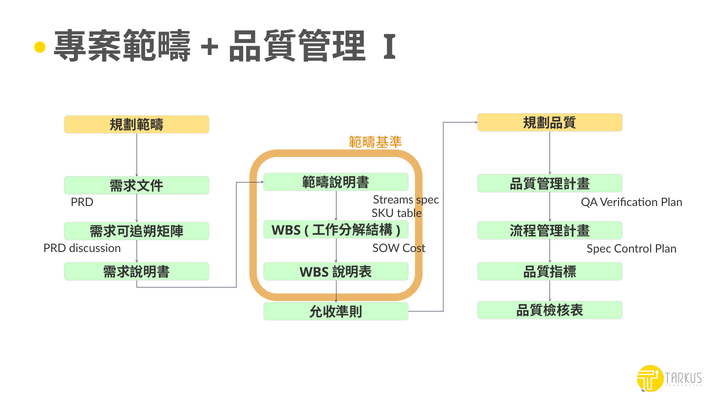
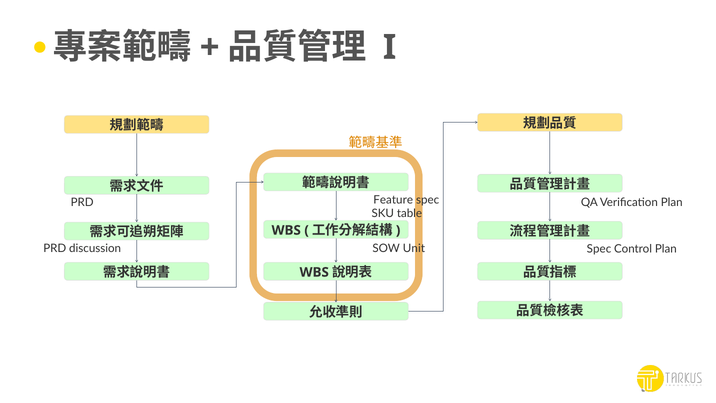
Streams: Streams -> Feature
Cost: Cost -> Unit
